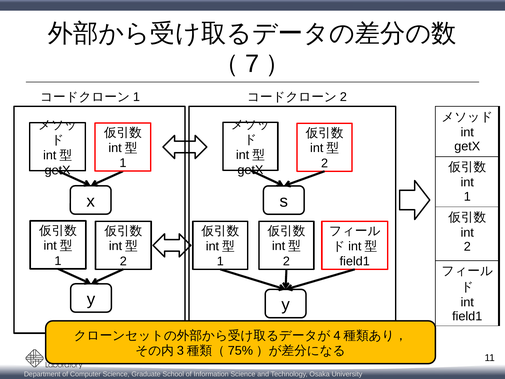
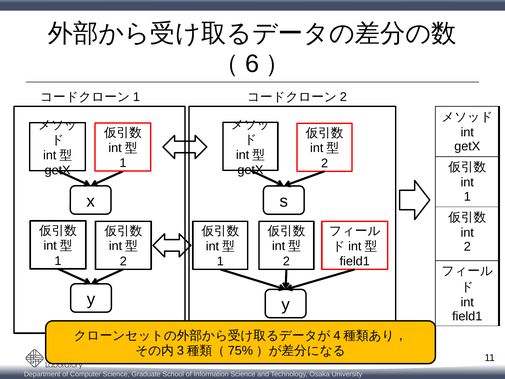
7: 7 -> 6
